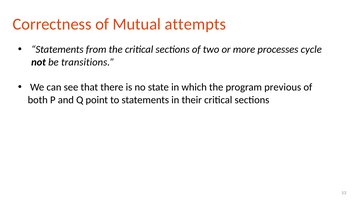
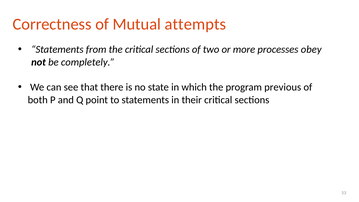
cycle: cycle -> obey
transitions: transitions -> completely
